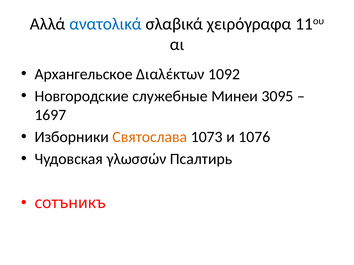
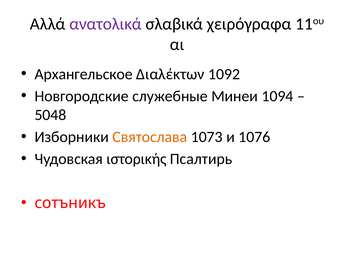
ανατολικά colour: blue -> purple
3095: 3095 -> 1094
1697: 1697 -> 5048
γλωσσών: γλωσσών -> ιστορικής
